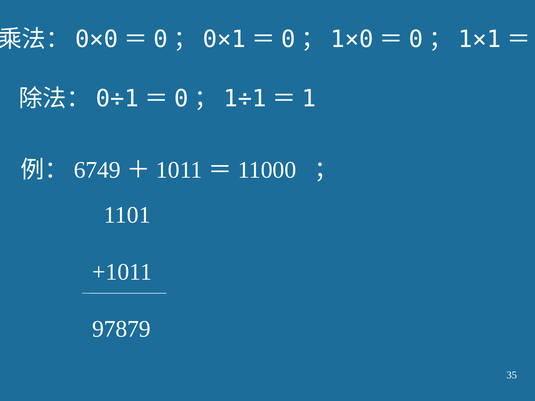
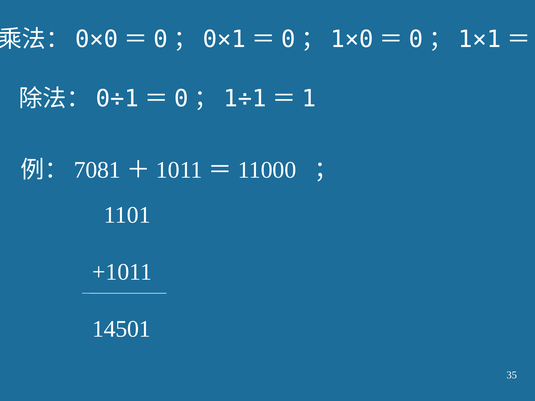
6749: 6749 -> 7081
97879: 97879 -> 14501
